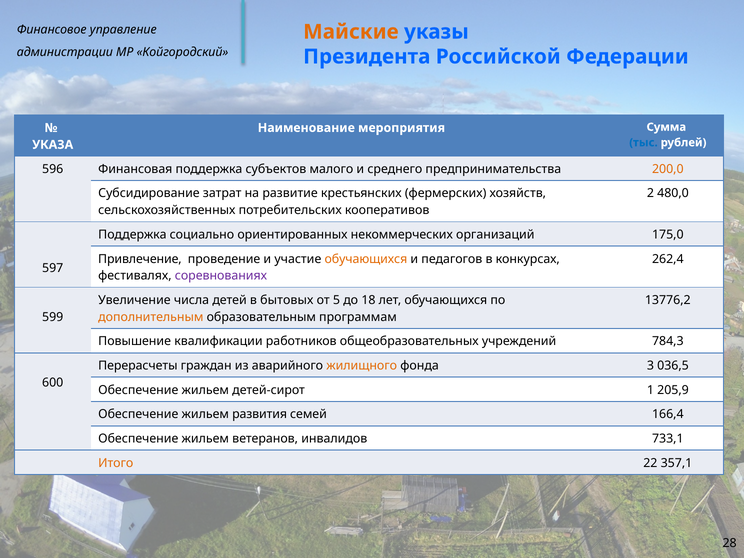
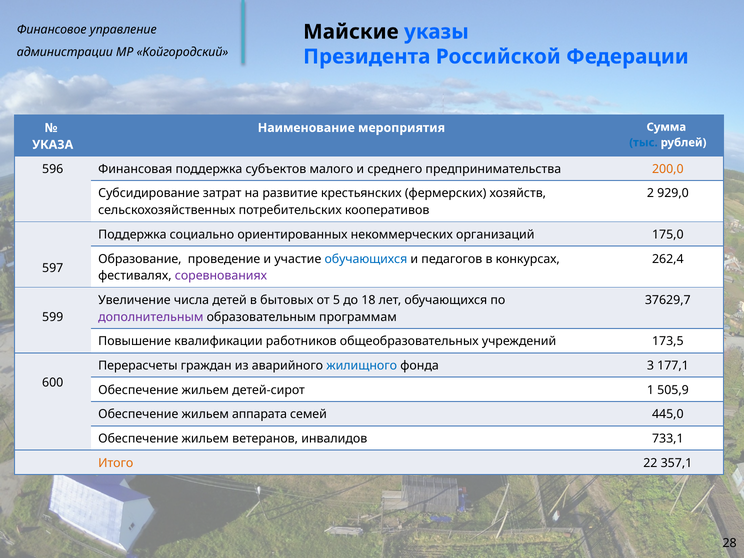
Майские colour: orange -> black
480,0: 480,0 -> 929,0
Привлечение: Привлечение -> Образование
обучающихся at (366, 259) colour: orange -> blue
13776,2: 13776,2 -> 37629,7
дополнительным colour: orange -> purple
784,3: 784,3 -> 173,5
жилищного colour: orange -> blue
036,5: 036,5 -> 177,1
205,9: 205,9 -> 505,9
развития: развития -> аппарата
166,4: 166,4 -> 445,0
